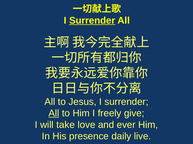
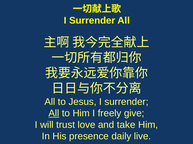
Surrender at (92, 21) underline: present -> none
take: take -> trust
ever: ever -> take
